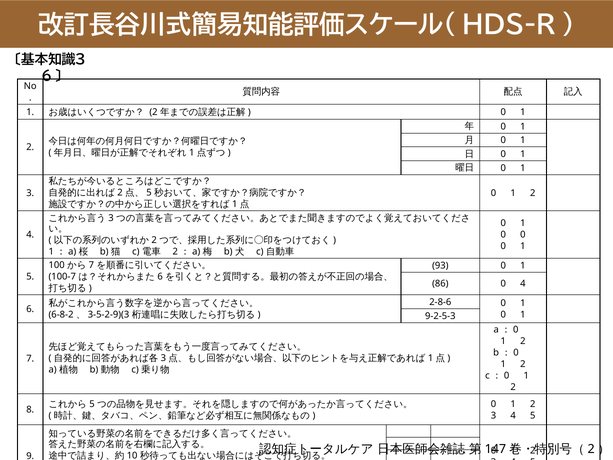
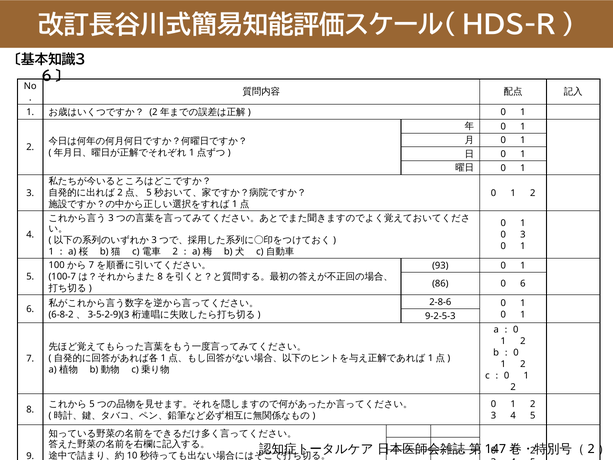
0 at (523, 235): 0 -> 3
2 at (154, 240): 2 -> 3
6 at (160, 277): 6 -> 8
0 4: 4 -> 6
3 at (163, 358): 3 -> 1
